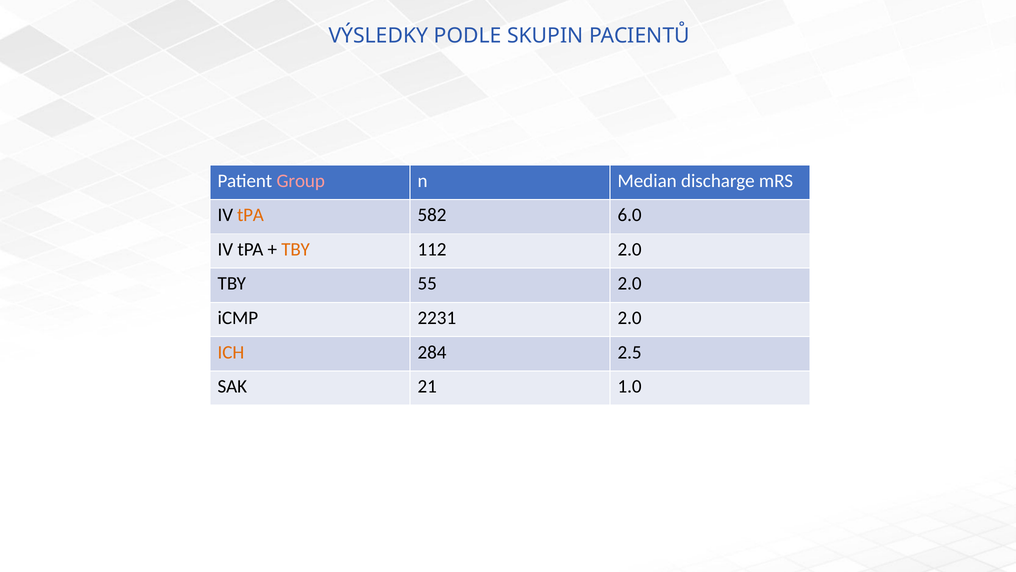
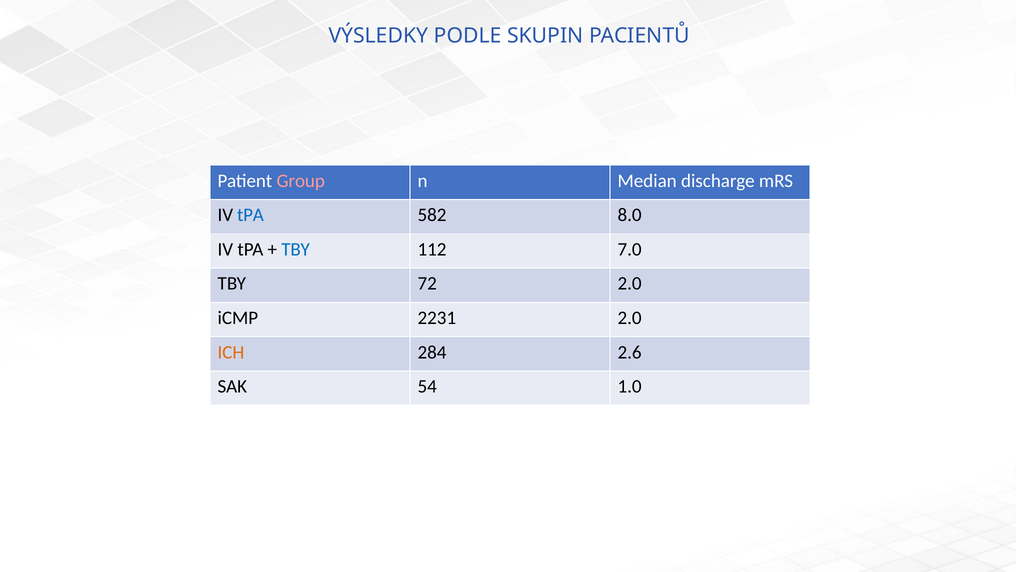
tPA at (250, 215) colour: orange -> blue
6.0: 6.0 -> 8.0
TBY at (296, 249) colour: orange -> blue
112 2.0: 2.0 -> 7.0
55: 55 -> 72
2.5: 2.5 -> 2.6
21: 21 -> 54
